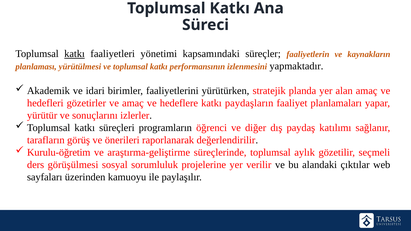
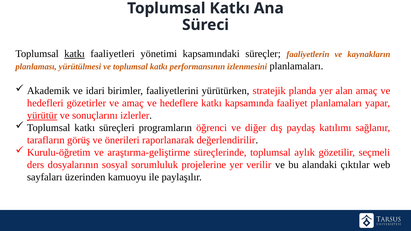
izlenmesini yapmaktadır: yapmaktadır -> planlamaları
paydaşların: paydaşların -> kapsamında
yürütür underline: none -> present
görüşülmesi: görüşülmesi -> dosyalarının
